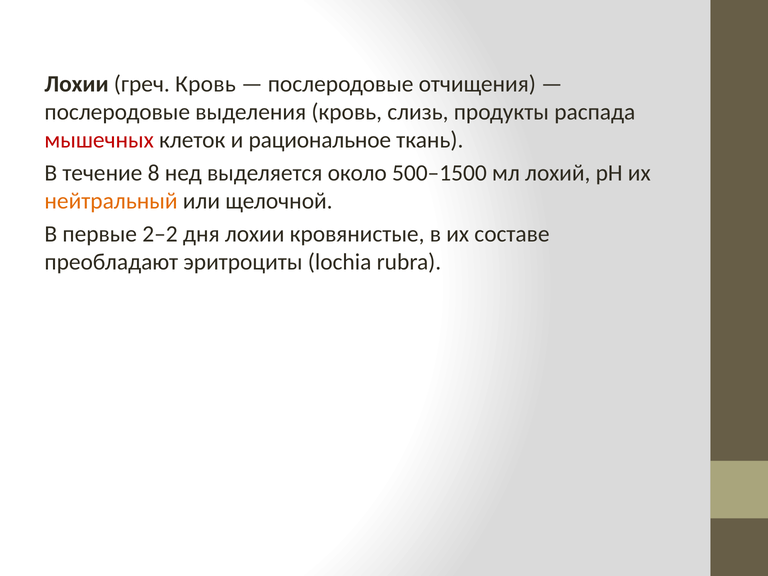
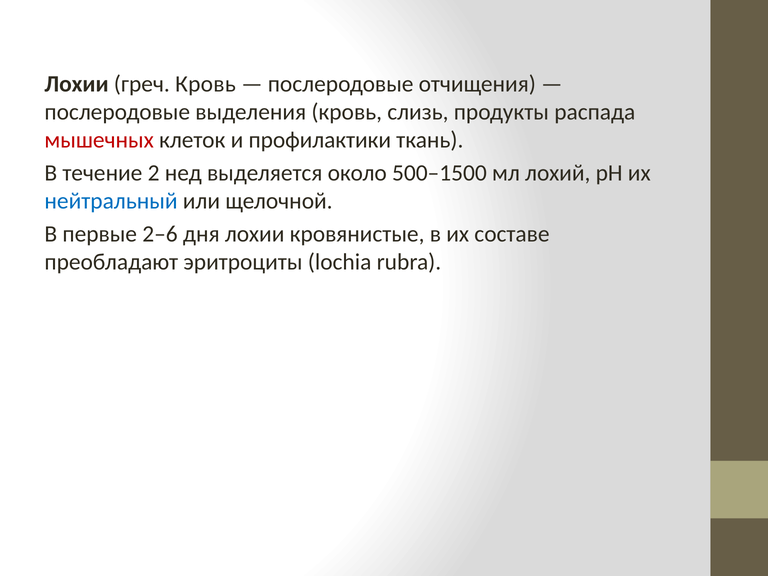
рациональное: рациональное -> профилактики
8: 8 -> 2
нейтральный colour: orange -> blue
2–2: 2–2 -> 2–6
